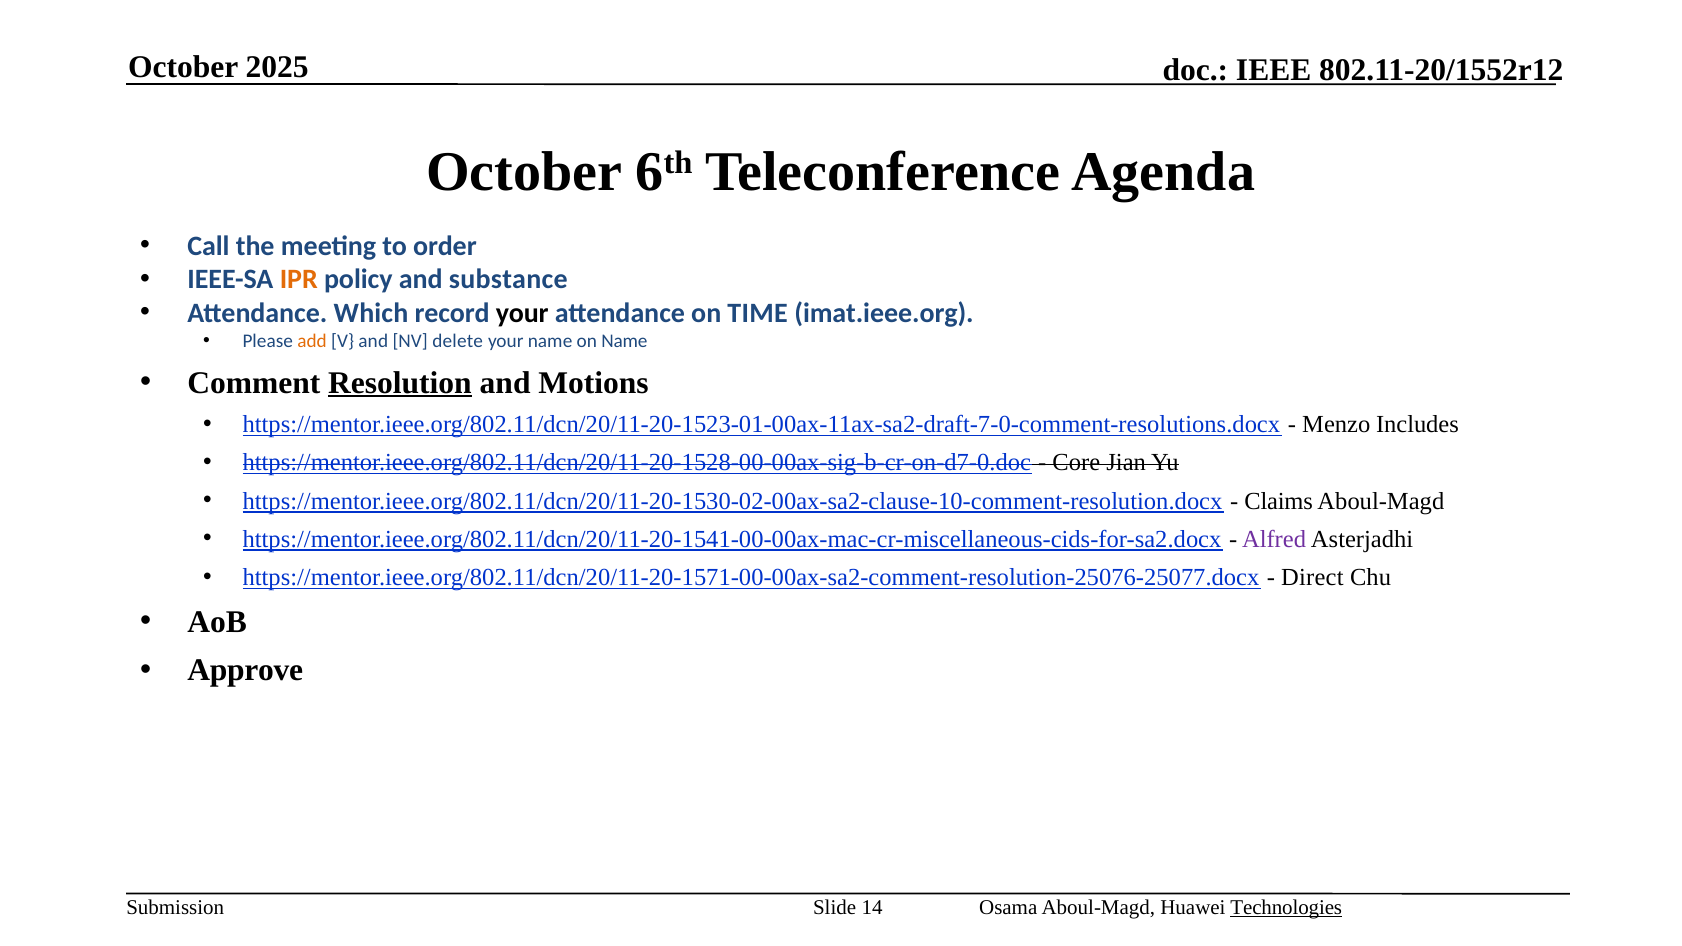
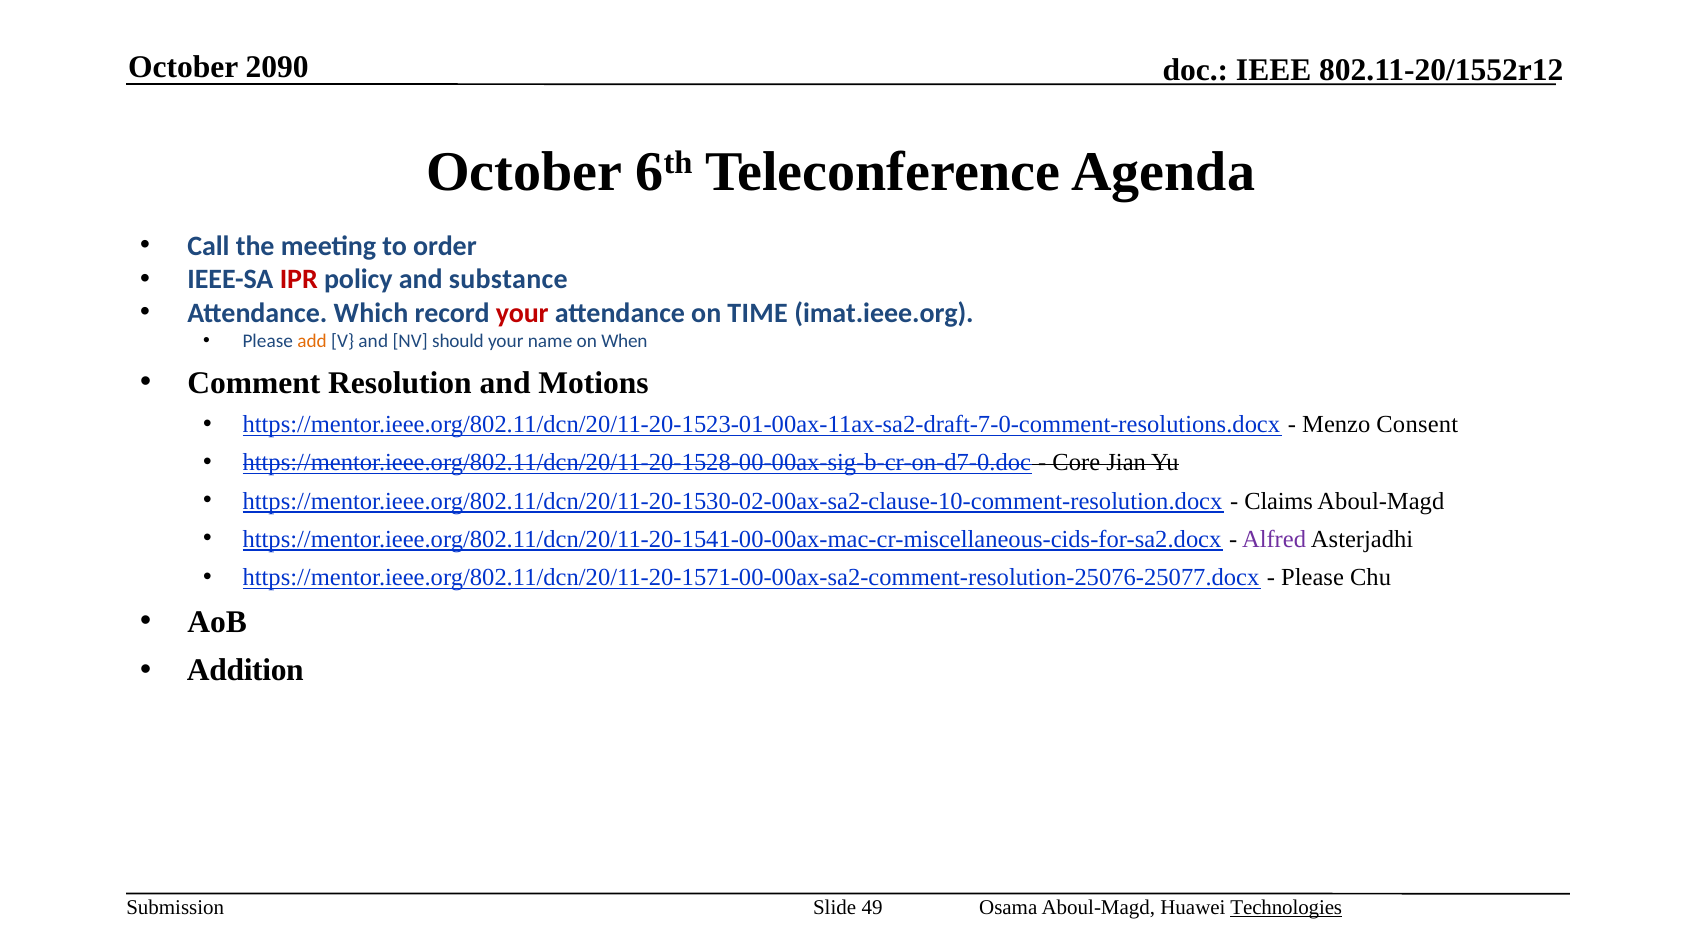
2025: 2025 -> 2090
IPR colour: orange -> red
your at (522, 313) colour: black -> red
delete: delete -> should
on Name: Name -> When
Resolution underline: present -> none
Includes: Includes -> Consent
Direct at (1312, 577): Direct -> Please
Approve: Approve -> Addition
14: 14 -> 49
